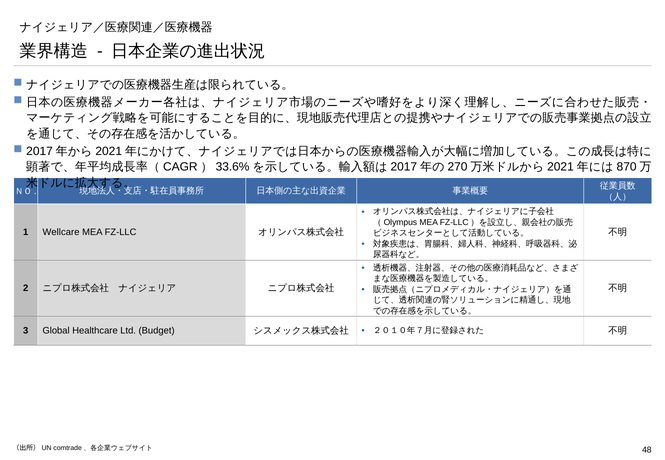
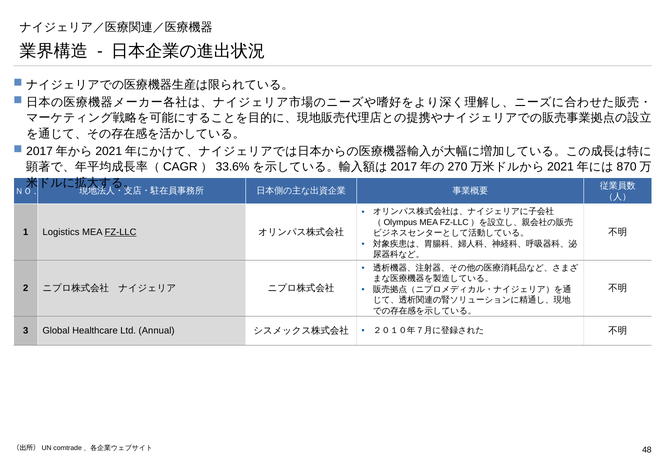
Wellcare: Wellcare -> Logistics
FZ-LLC underline: none -> present
Budget: Budget -> Annual
